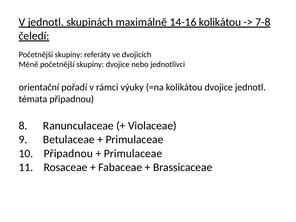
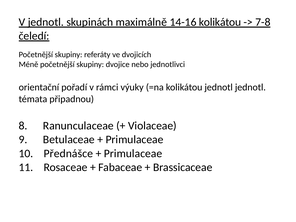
kolikátou dvojice: dvojice -> jednotl
10 Připadnou: Připadnou -> Přednášce
